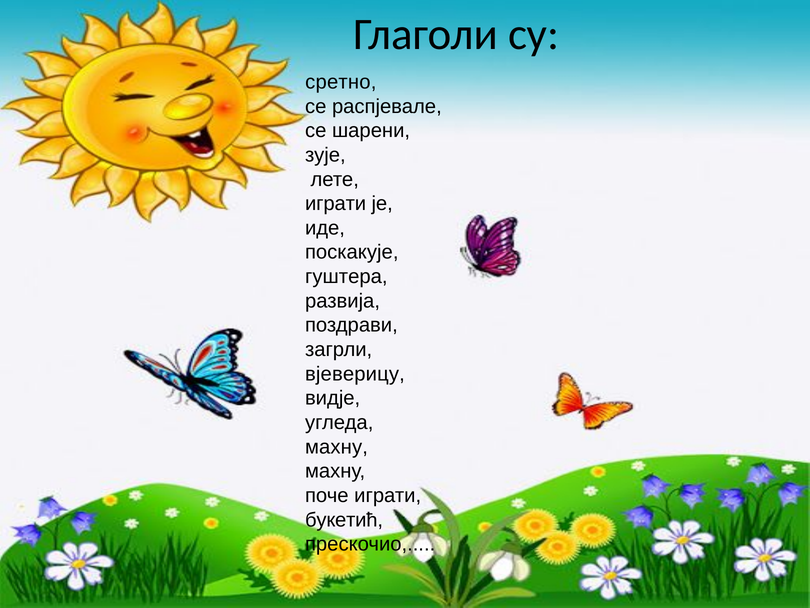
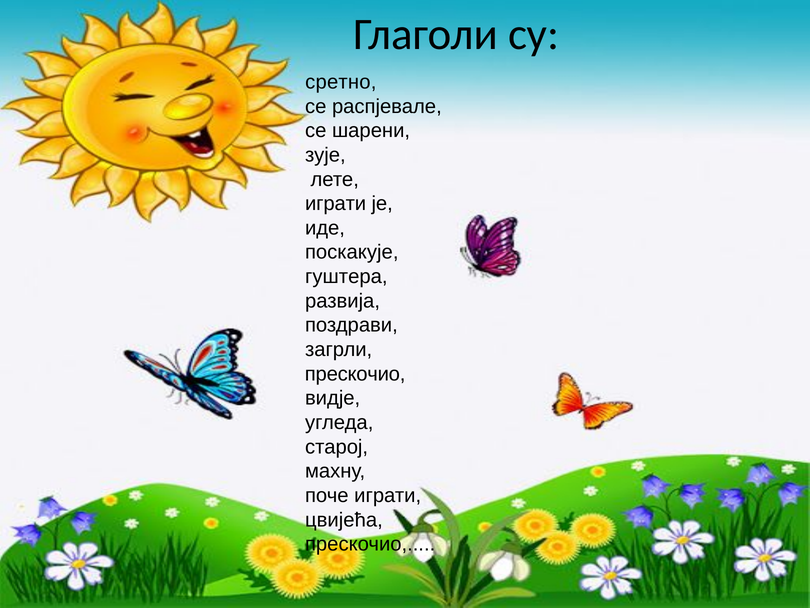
вјеверицу at (355, 374): вјеверицу -> прескочио
махну at (336, 447): махну -> старој
букетић: букетић -> цвијећа
